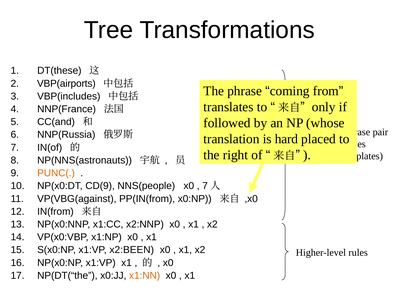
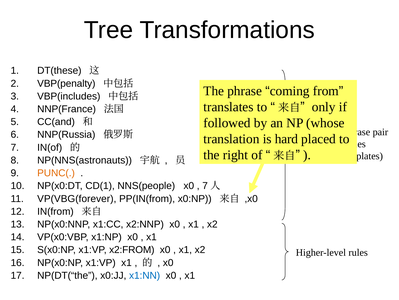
VBP(airports: VBP(airports -> VBP(penalty
CD(9: CD(9 -> CD(1
VP(VBG(against: VP(VBG(against -> VP(VBG(forever
x2:BEEN: x2:BEEN -> x2:FROM
x1:NN colour: orange -> blue
